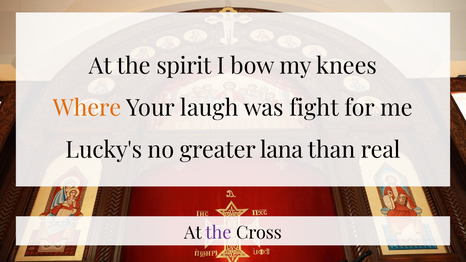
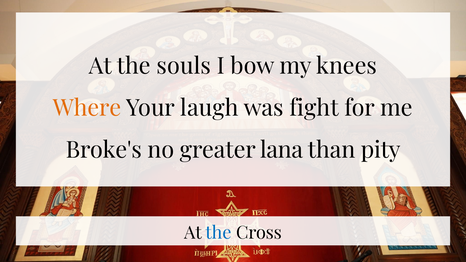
spirit: spirit -> souls
Lucky's: Lucky's -> Broke's
real: real -> pity
the at (219, 233) colour: purple -> blue
